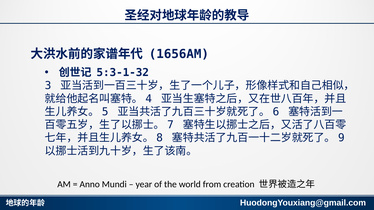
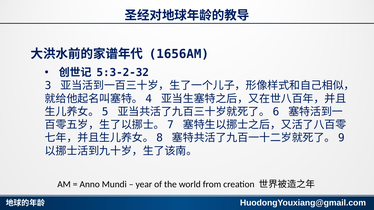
5:3-1-32: 5:3-1-32 -> 5:3-2-32
